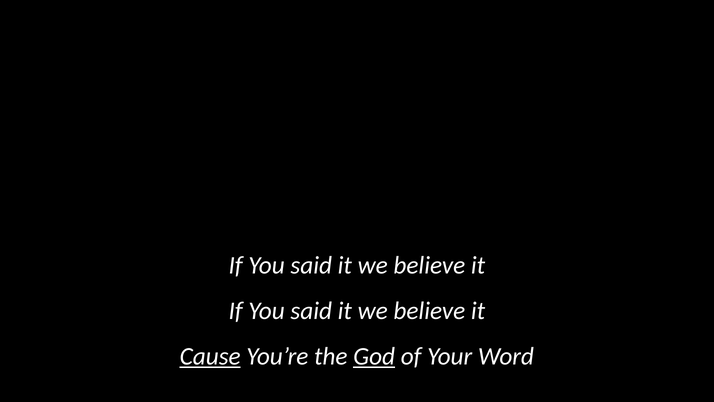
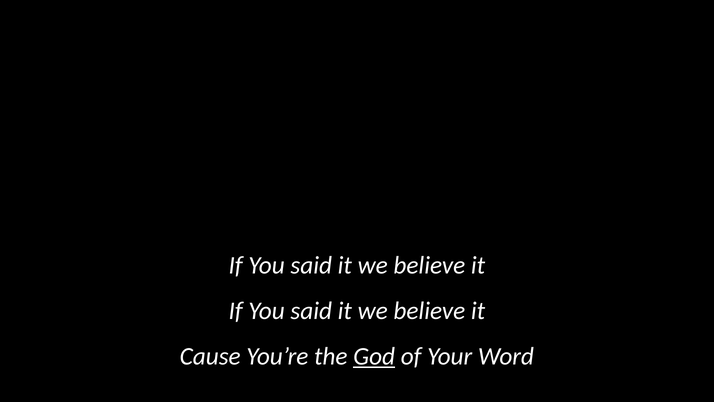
Cause underline: present -> none
